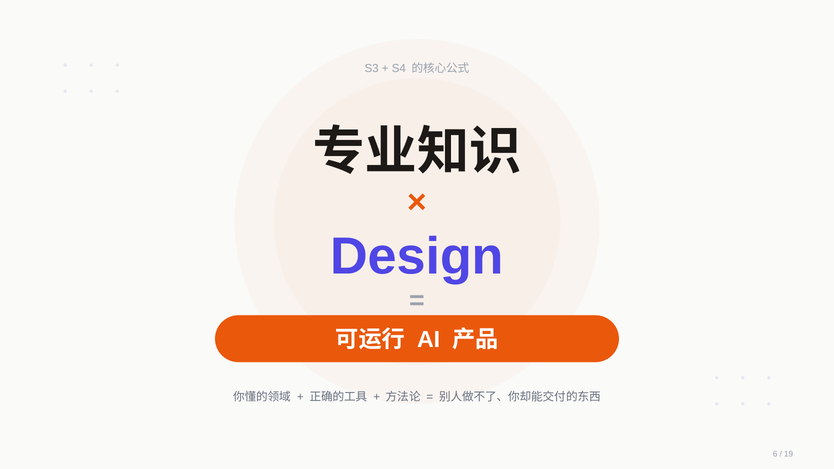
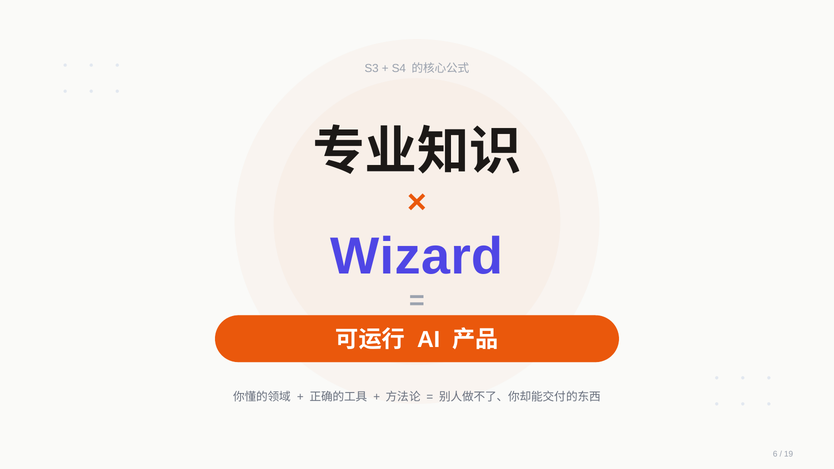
Design: Design -> Wizard
